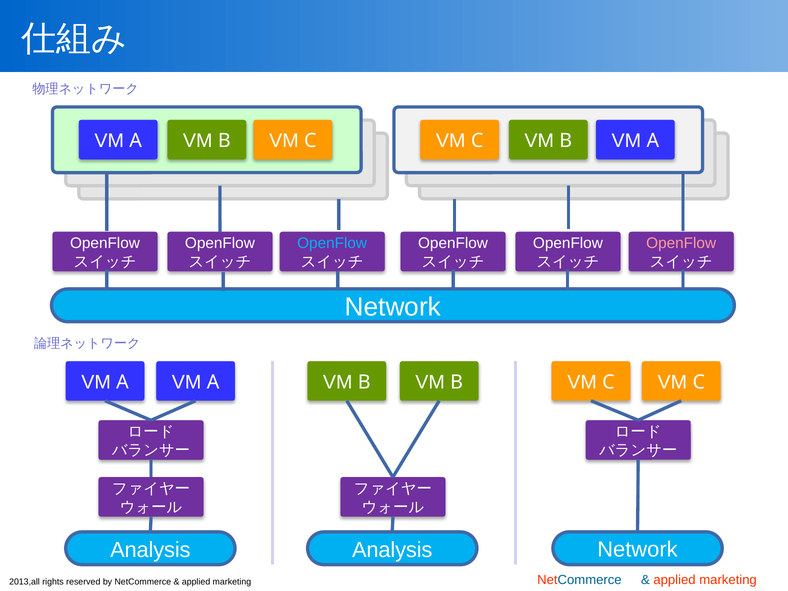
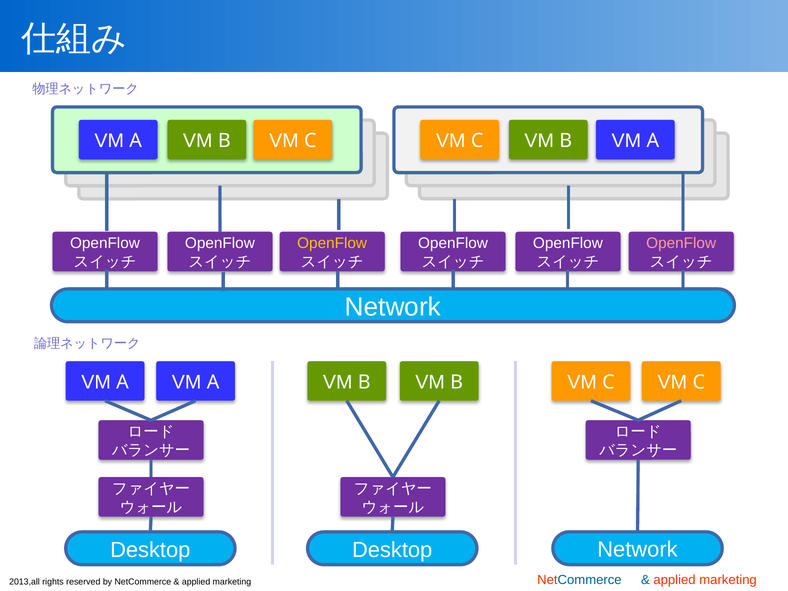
OpenFlow at (332, 243) colour: light blue -> yellow
Analysis at (150, 550): Analysis -> Desktop
Analysis at (392, 550): Analysis -> Desktop
